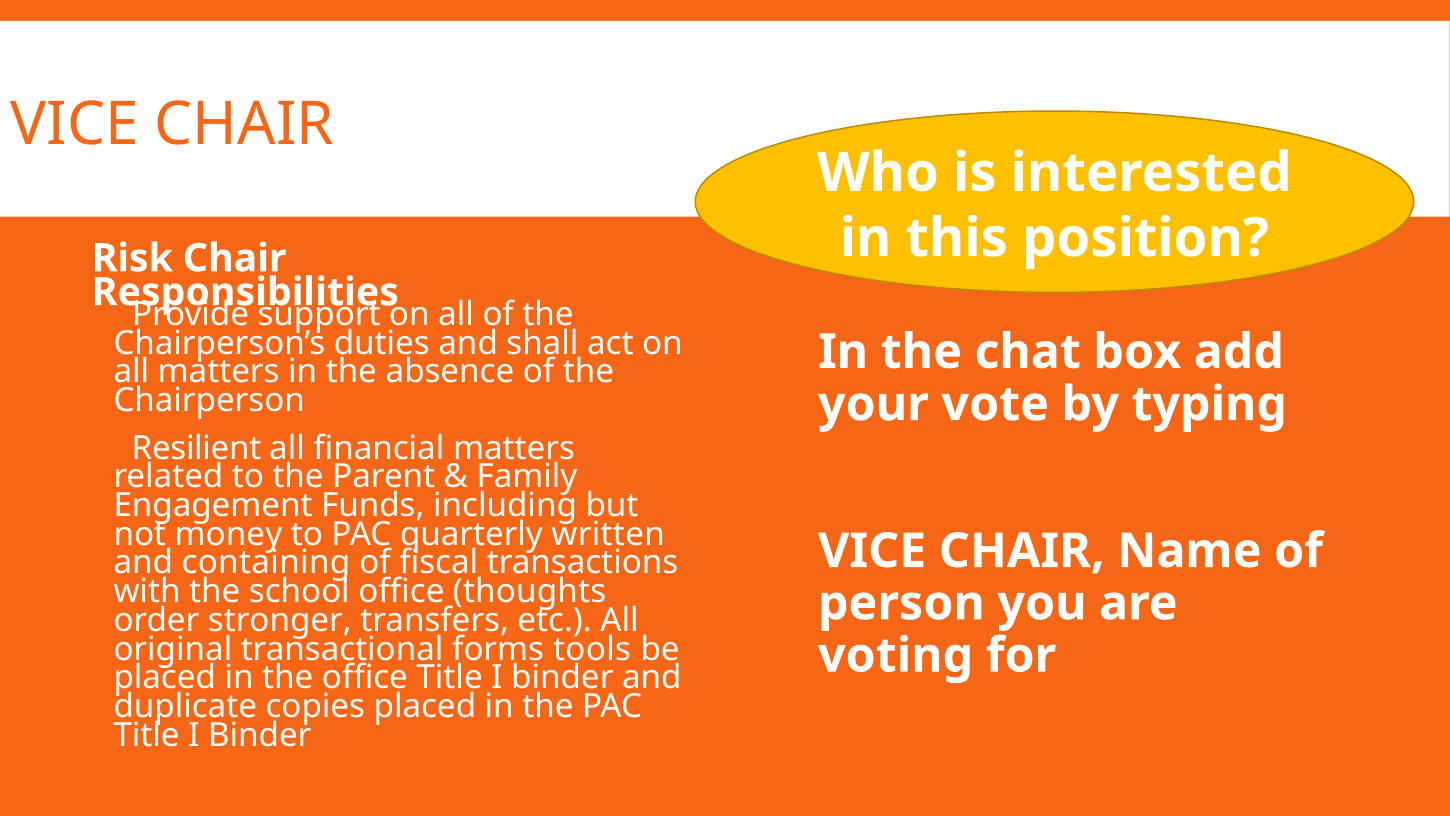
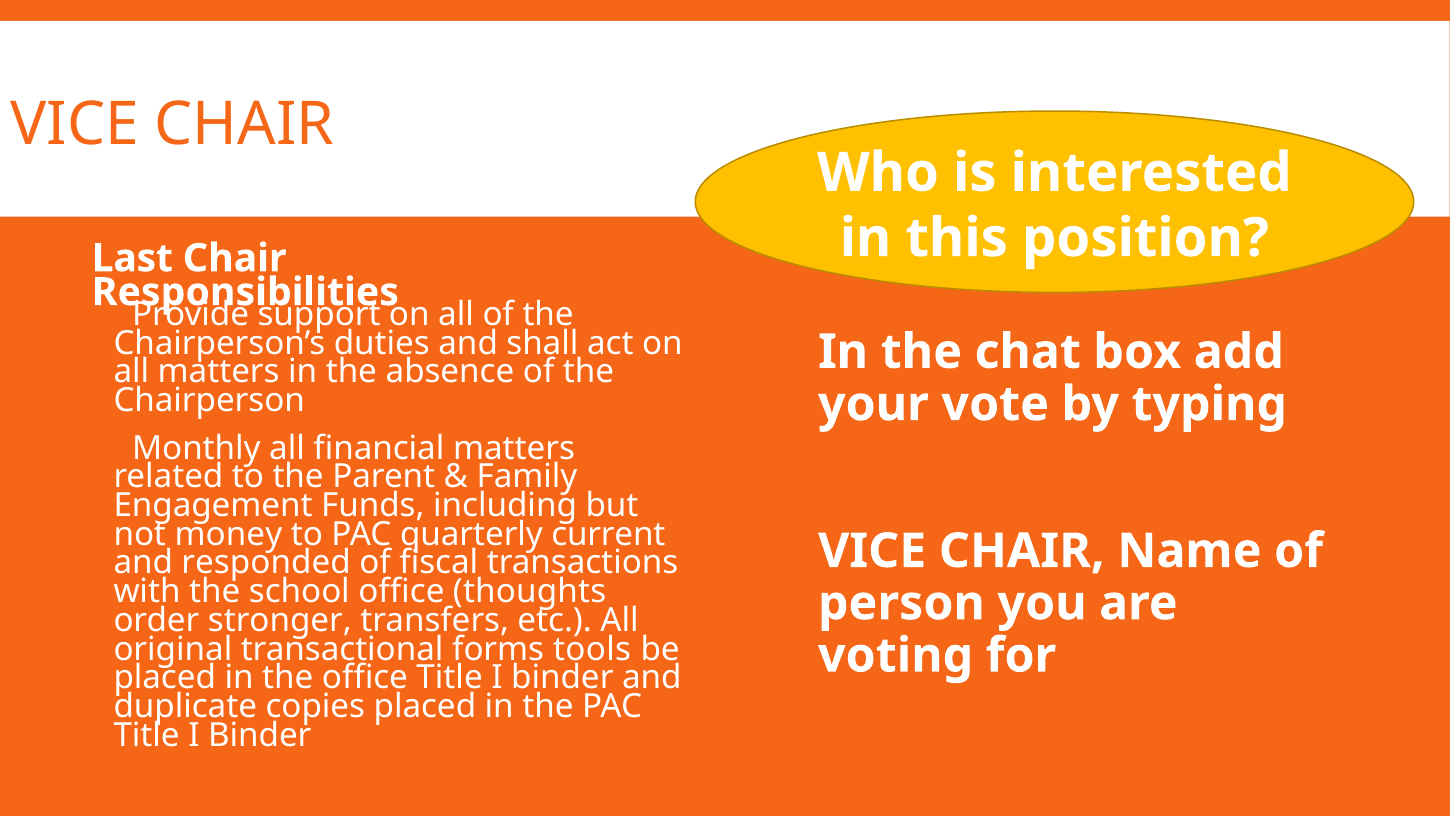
Risk: Risk -> Last
Resilient: Resilient -> Monthly
written: written -> current
containing: containing -> responded
